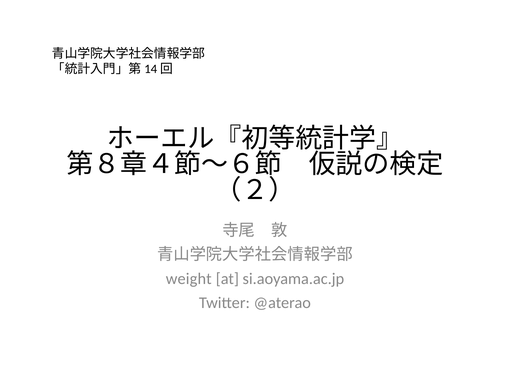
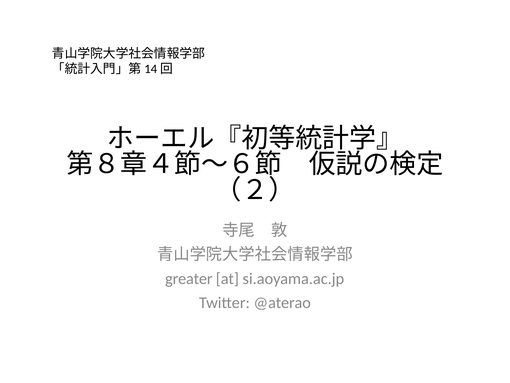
weight: weight -> greater
